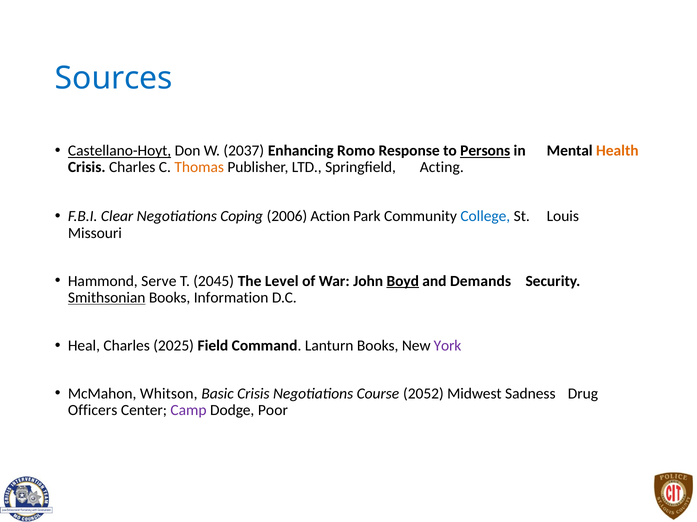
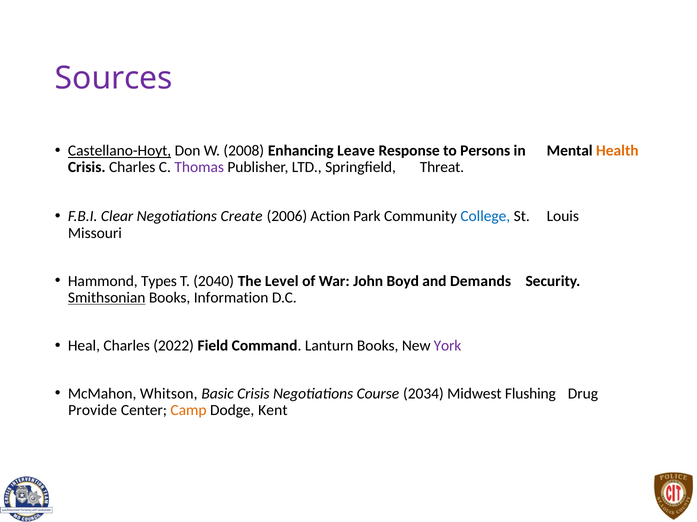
Sources colour: blue -> purple
2037: 2037 -> 2008
Romo: Romo -> Leave
Persons underline: present -> none
Thomas colour: orange -> purple
Acting: Acting -> Threat
Coping: Coping -> Create
Serve: Serve -> Types
2045: 2045 -> 2040
Boyd underline: present -> none
2025: 2025 -> 2022
2052: 2052 -> 2034
Sadness: Sadness -> Flushing
Officers: Officers -> Provide
Camp colour: purple -> orange
Poor: Poor -> Kent
